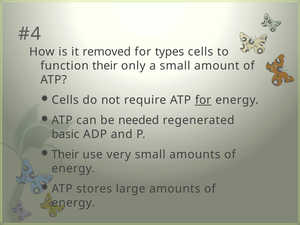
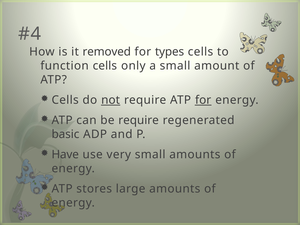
function their: their -> cells
not underline: none -> present
be needed: needed -> require
Their at (65, 155): Their -> Have
